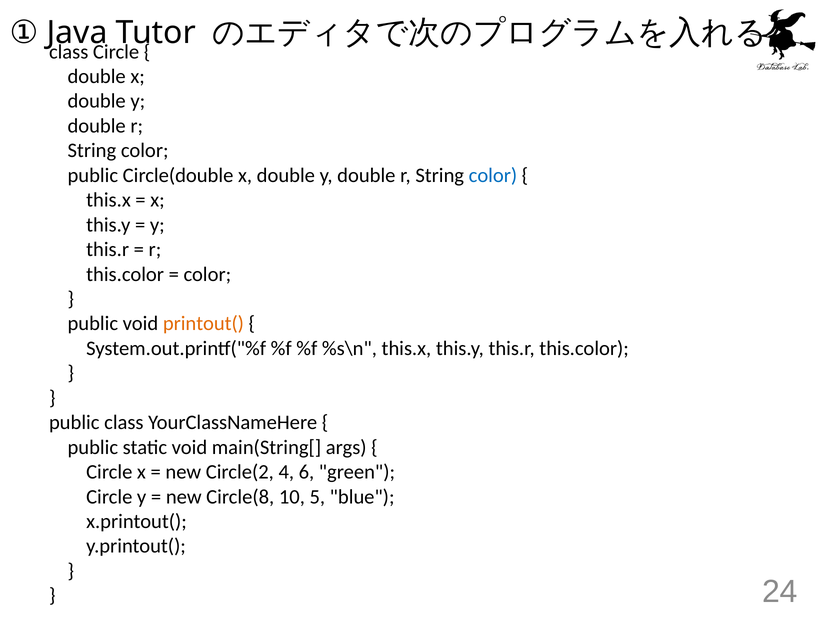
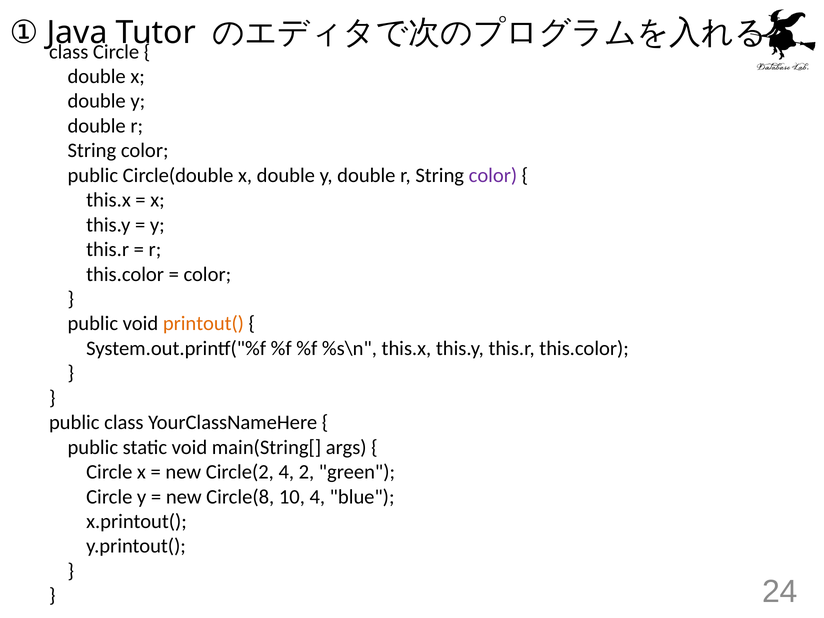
color at (493, 175) colour: blue -> purple
6: 6 -> 2
10 5: 5 -> 4
